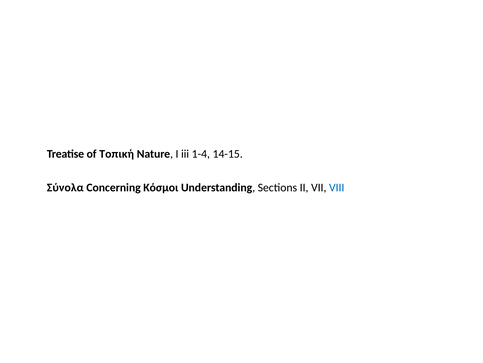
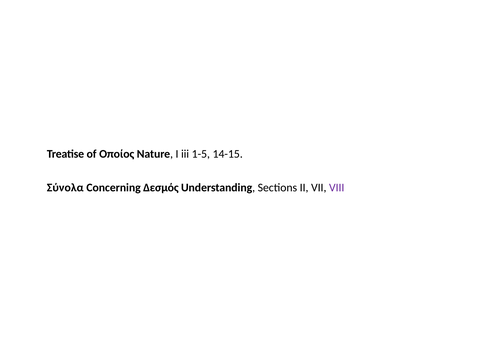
Τοπική: Τοπική -> Οποίος
1-4: 1-4 -> 1-5
Κόσμοι: Κόσμοι -> Δεσμός
VIII colour: blue -> purple
